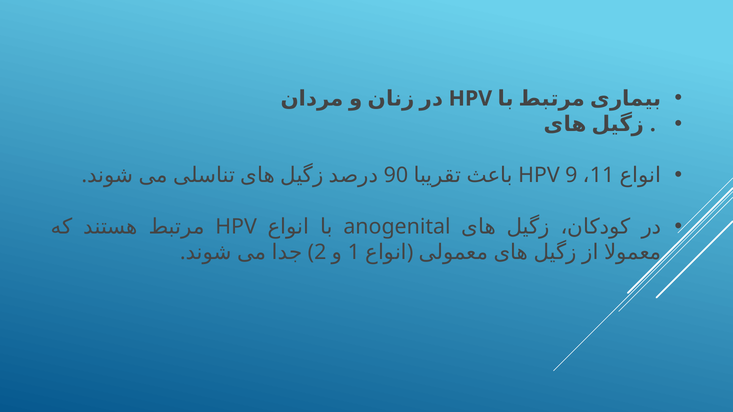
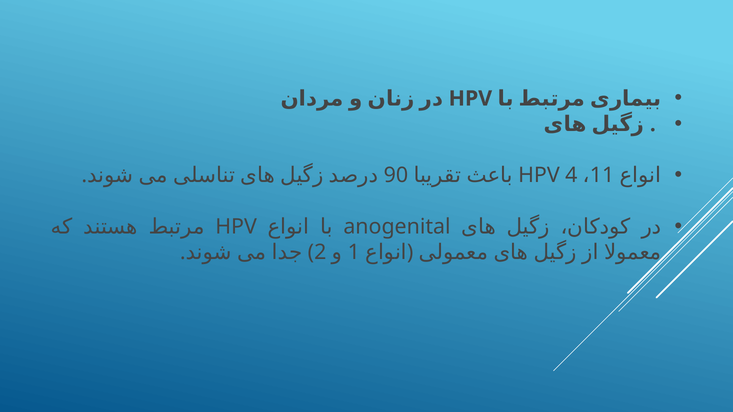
9: 9 -> 4
